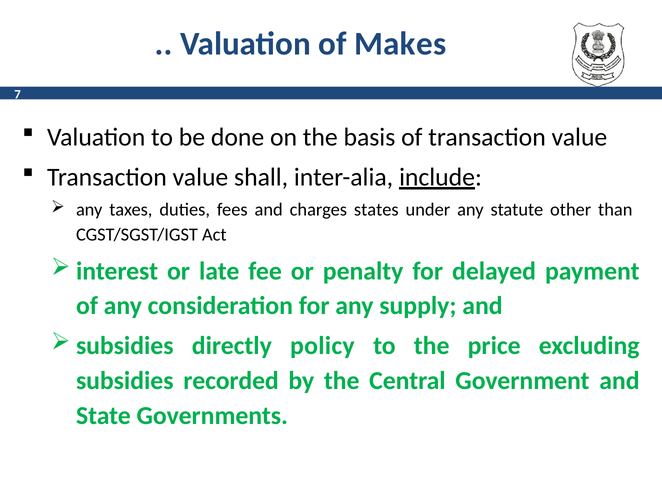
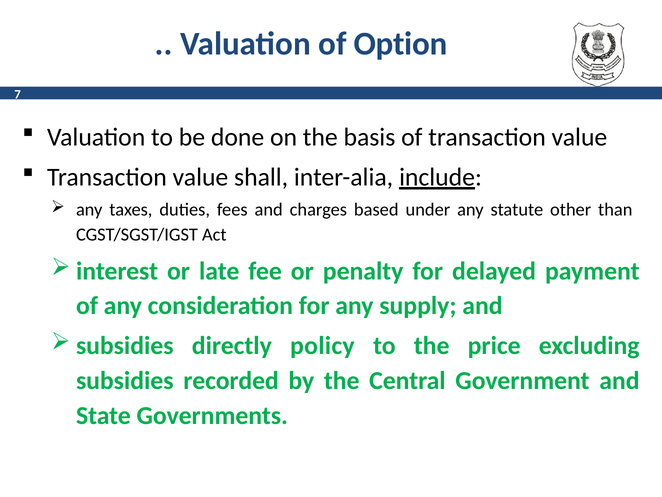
Makes: Makes -> Option
states: states -> based
